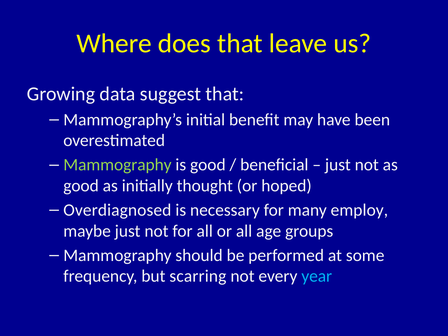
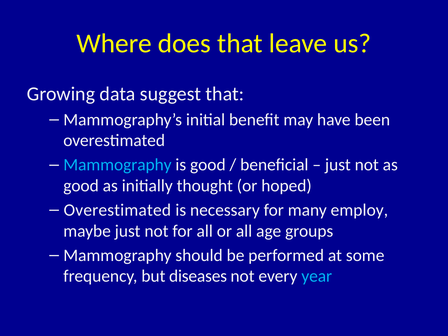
Mammography at (117, 165) colour: light green -> light blue
Overdiagnosed at (117, 210): Overdiagnosed -> Overestimated
scarring: scarring -> diseases
